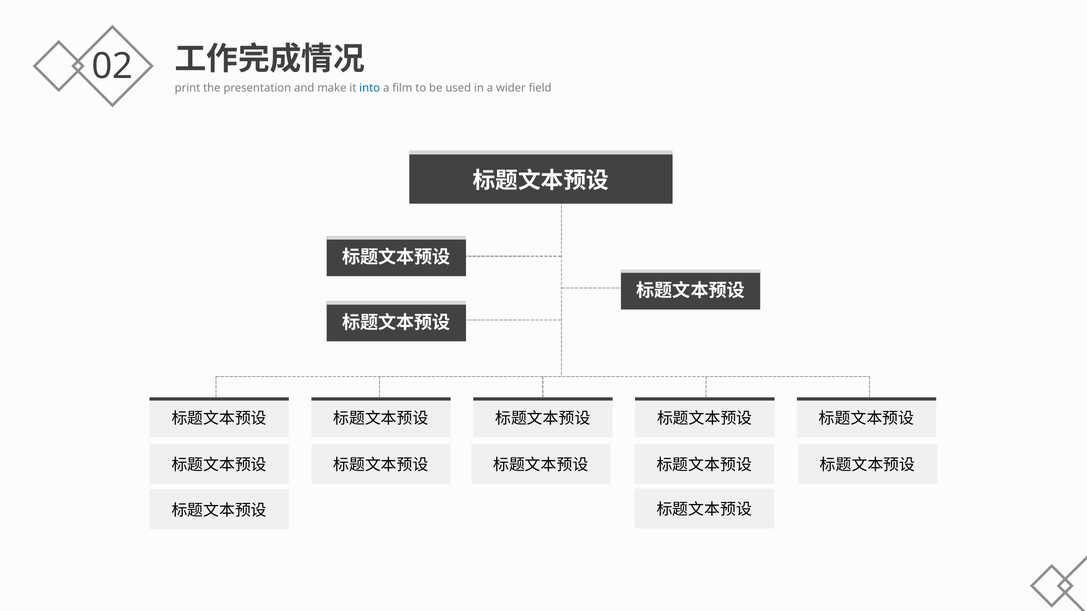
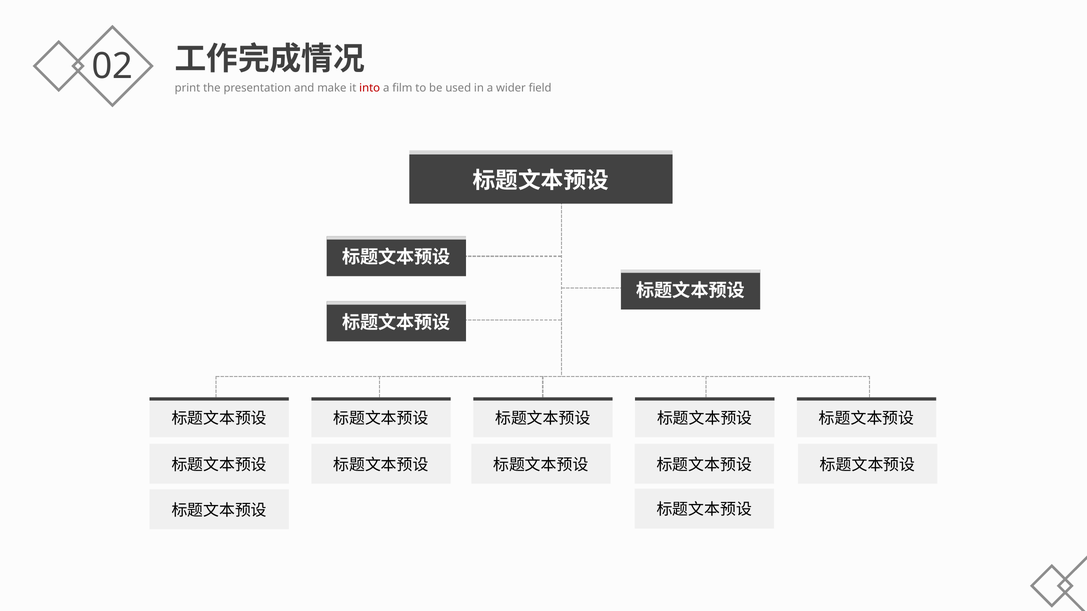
into colour: blue -> red
